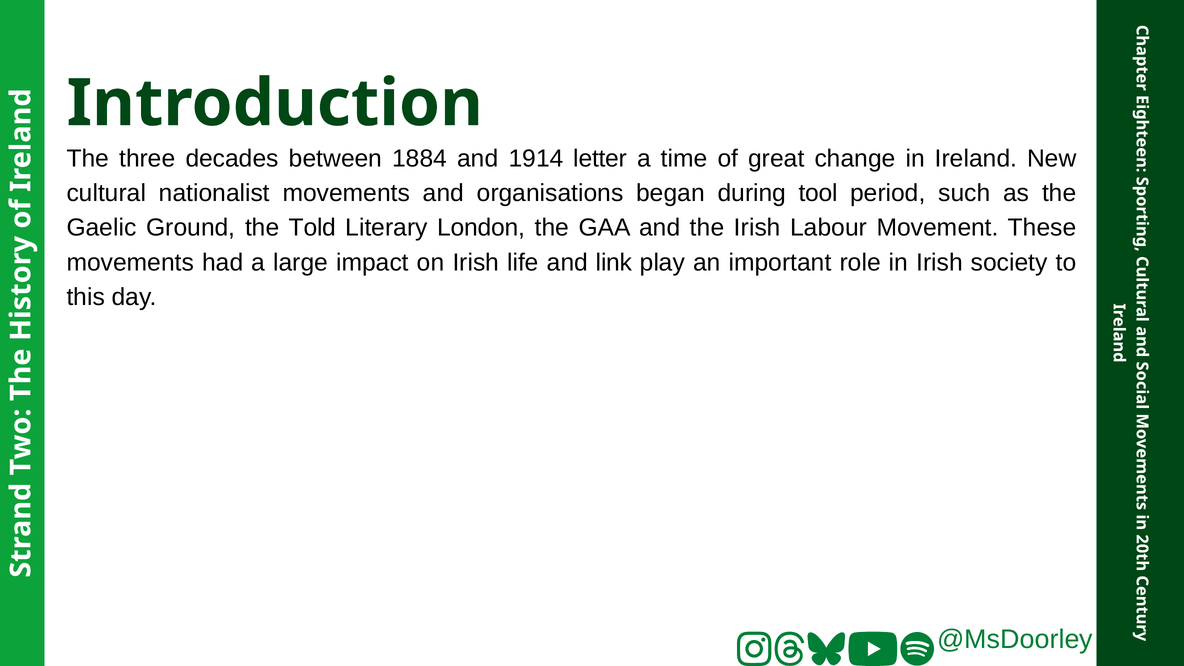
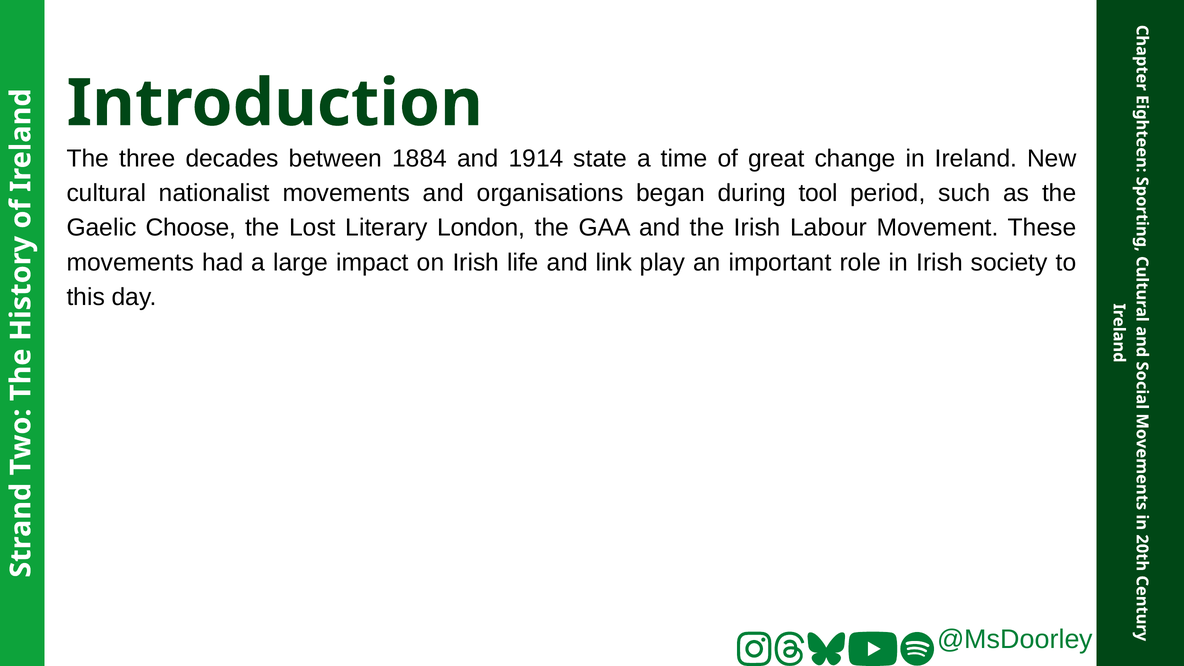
letter: letter -> state
Ground: Ground -> Choose
Told: Told -> Lost
